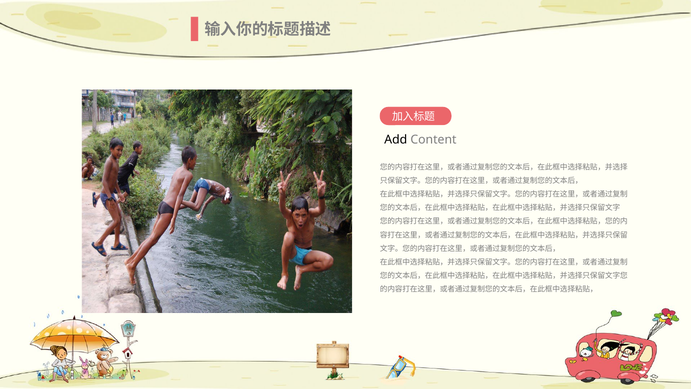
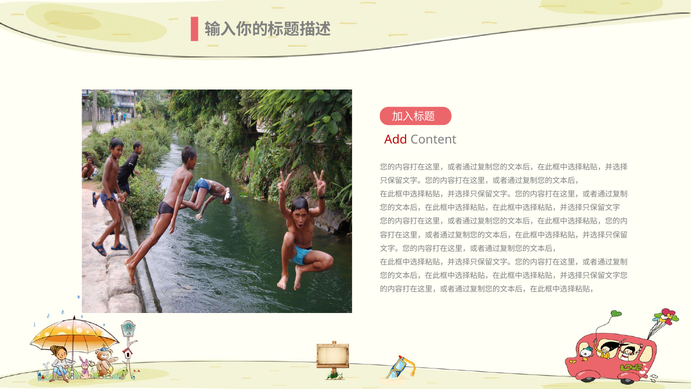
Add colour: black -> red
